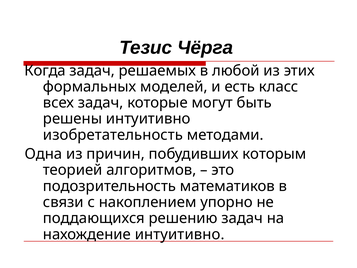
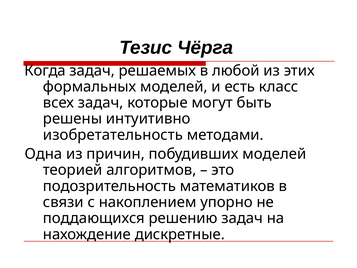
побудивших которым: которым -> моделей
нахождение интуитивно: интуитивно -> дискретные
